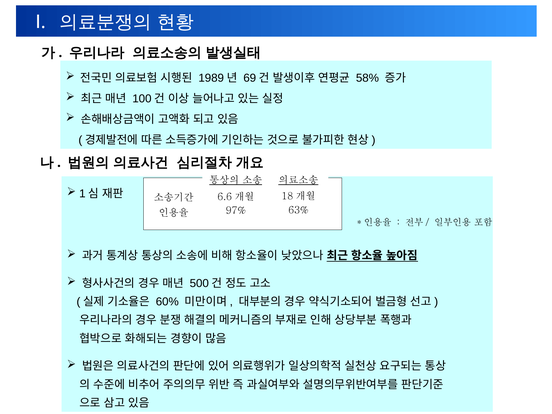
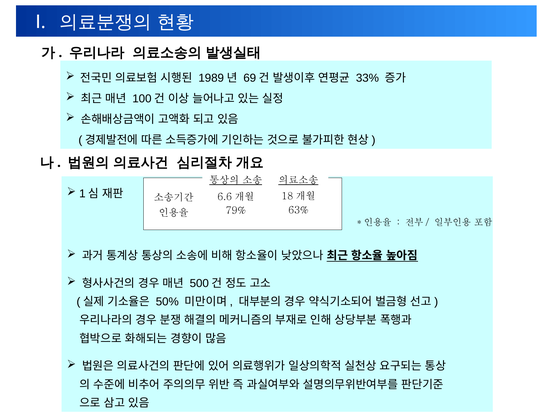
58%: 58% -> 33%
97%: 97% -> 79%
60%: 60% -> 50%
